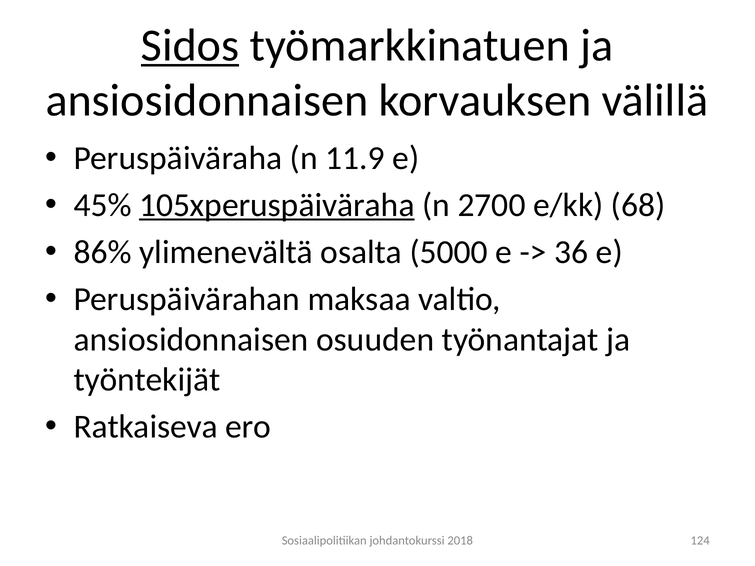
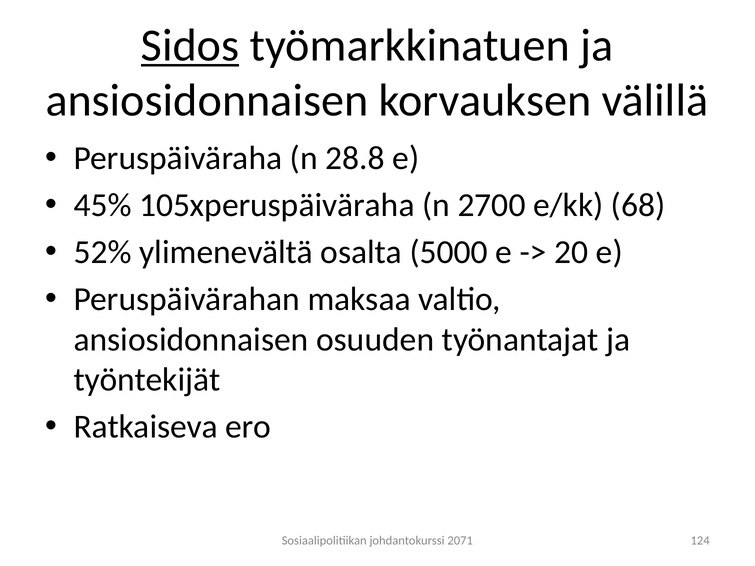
11.9: 11.9 -> 28.8
105xperuspäiväraha underline: present -> none
86%: 86% -> 52%
36: 36 -> 20
2018: 2018 -> 2071
